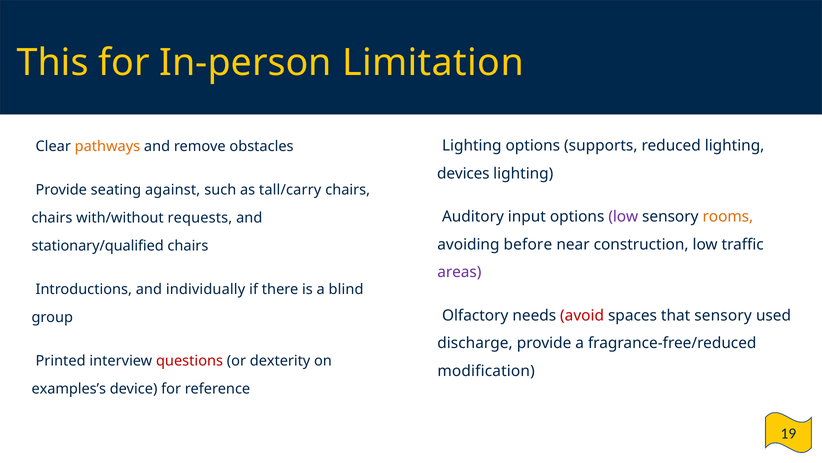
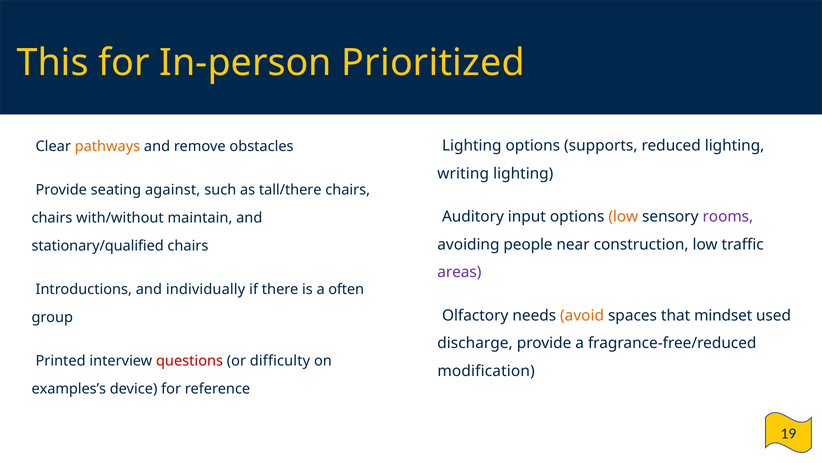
Limitation: Limitation -> Prioritized
devices: devices -> writing
tall/carry: tall/carry -> tall/there
low at (623, 216) colour: purple -> orange
rooms colour: orange -> purple
requests: requests -> maintain
before: before -> people
blind: blind -> often
avoid colour: red -> orange
that sensory: sensory -> mindset
dexterity: dexterity -> difficulty
